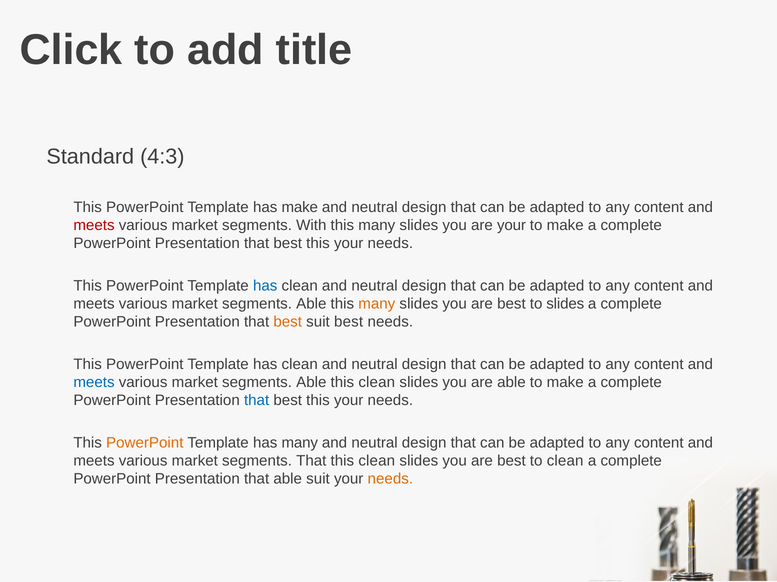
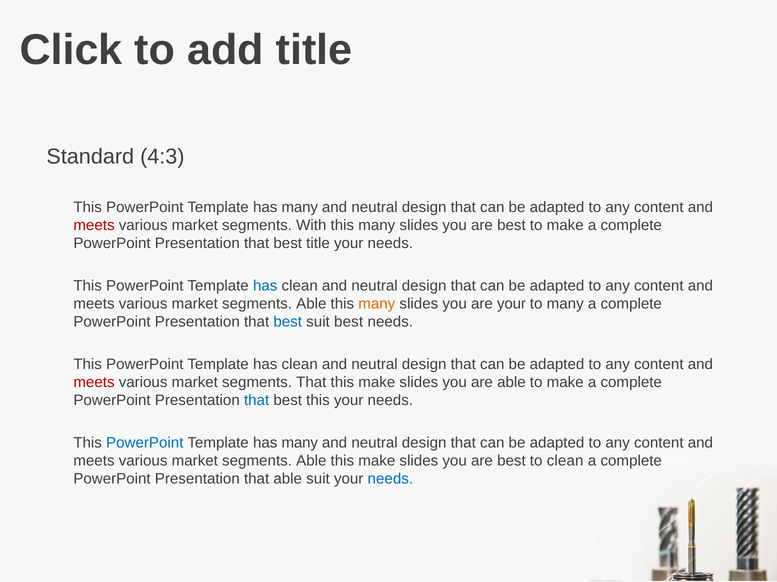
make at (300, 207): make -> many
your at (511, 226): your -> best
this at (318, 244): this -> title
best at (511, 304): best -> your
to slides: slides -> many
best at (288, 322) colour: orange -> blue
meets at (94, 383) colour: blue -> red
Able at (311, 383): Able -> That
clean at (377, 383): clean -> make
PowerPoint at (145, 443) colour: orange -> blue
That at (311, 461): That -> Able
clean at (377, 461): clean -> make
needs at (390, 480) colour: orange -> blue
